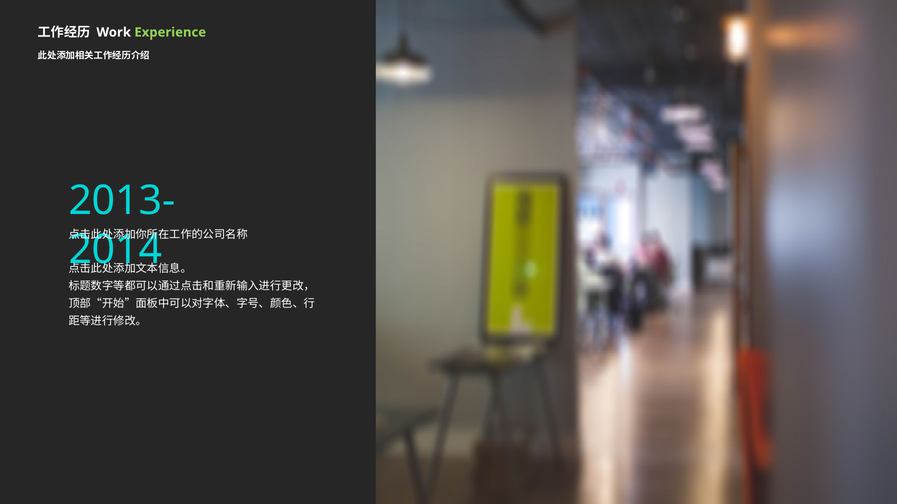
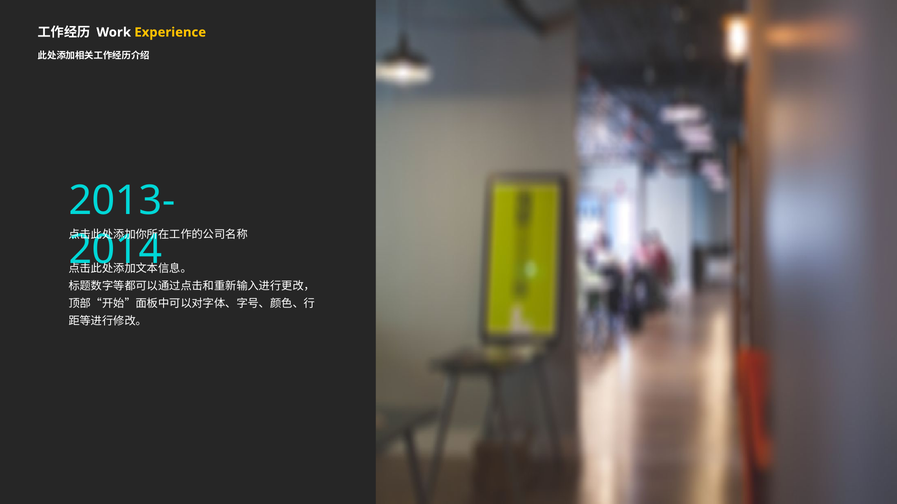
Experience colour: light green -> yellow
